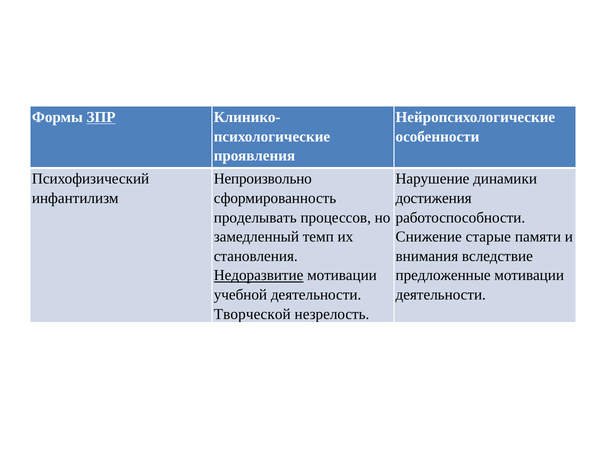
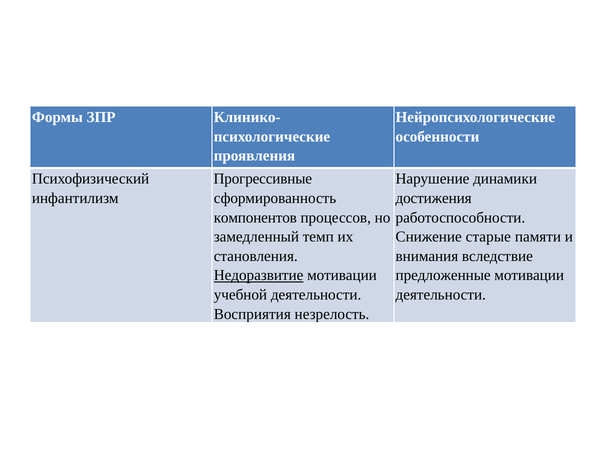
ЗПР underline: present -> none
Непроизвольно: Непроизвольно -> Прогрессивные
проделывать: проделывать -> компонентов
Творческой: Творческой -> Восприятия
